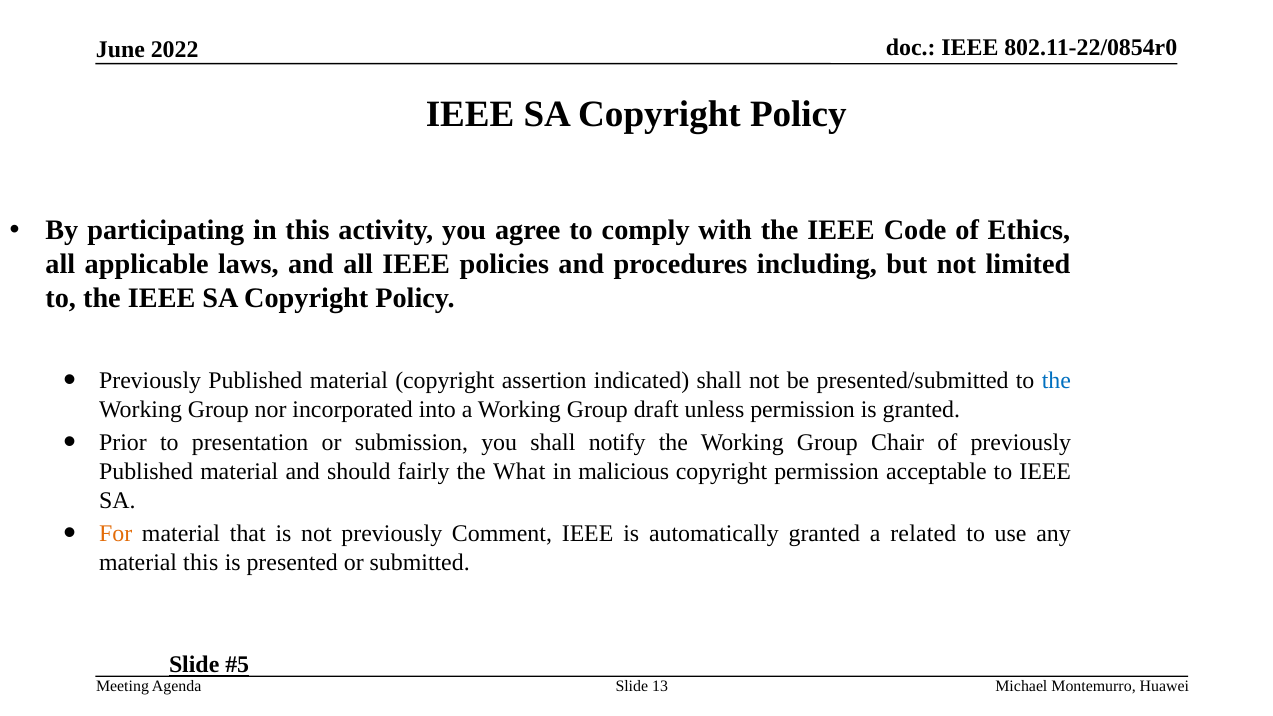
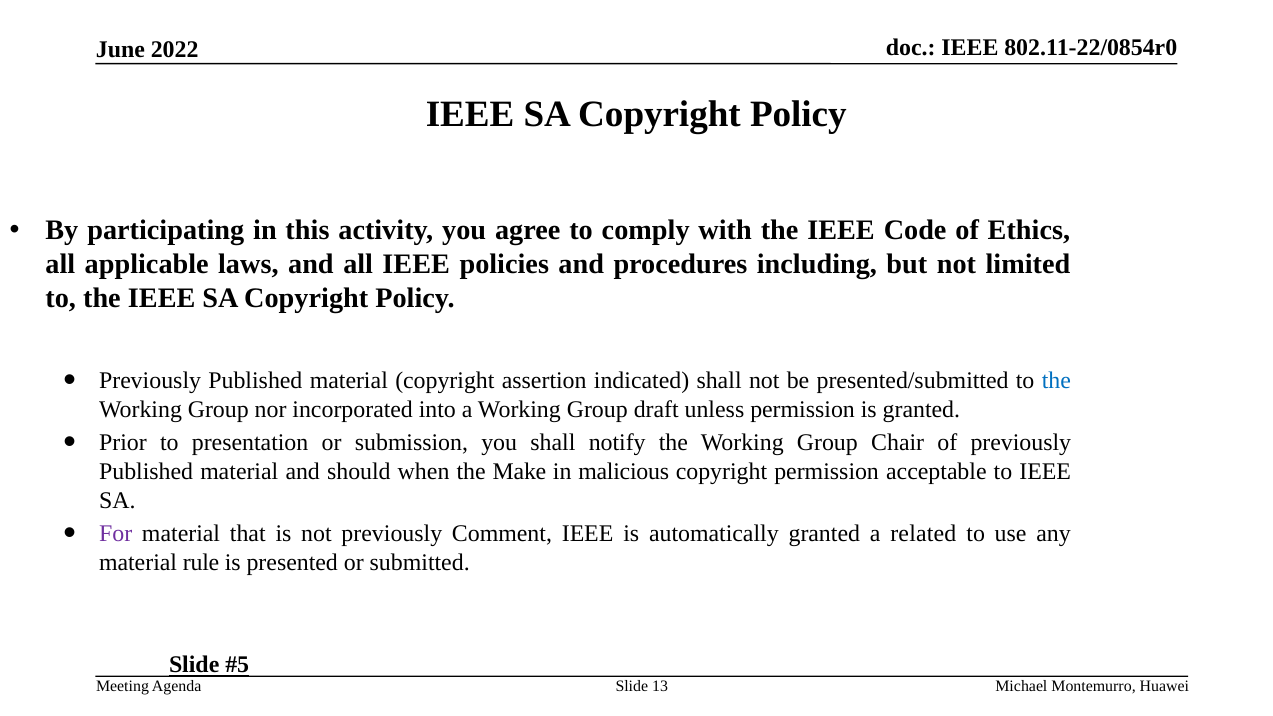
fairly: fairly -> when
What: What -> Make
For colour: orange -> purple
material this: this -> rule
